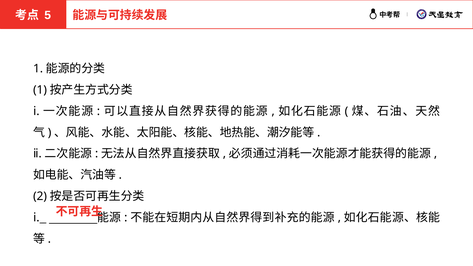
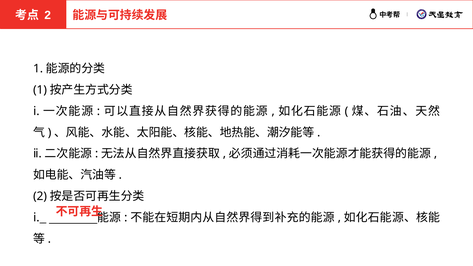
5 at (48, 15): 5 -> 2
